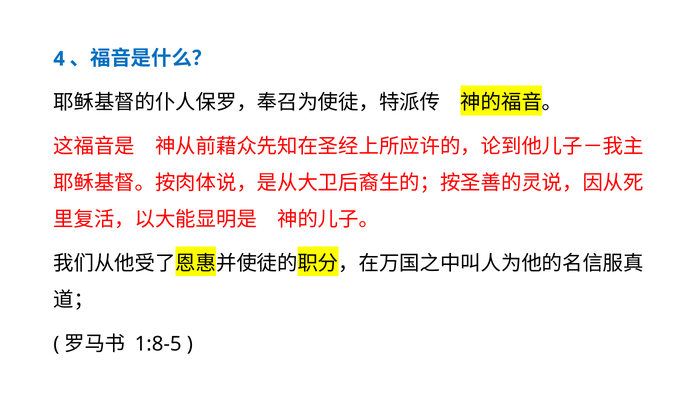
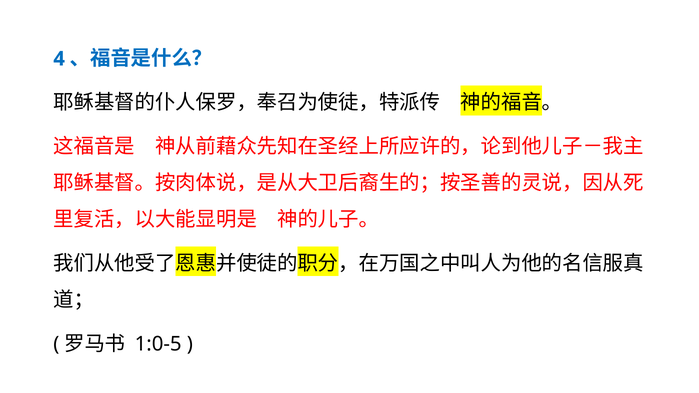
1:8-5: 1:8-5 -> 1:0-5
